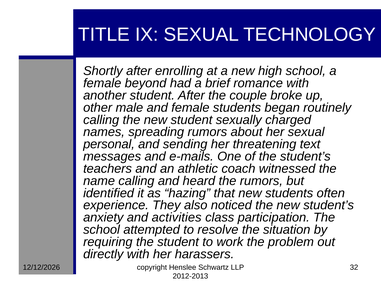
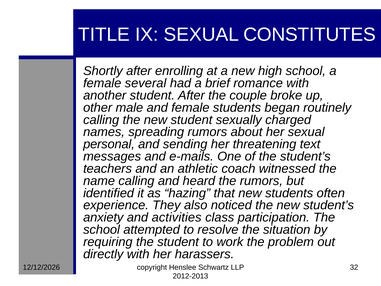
TECHNOLOGY: TECHNOLOGY -> CONSTITUTES
beyond: beyond -> several
